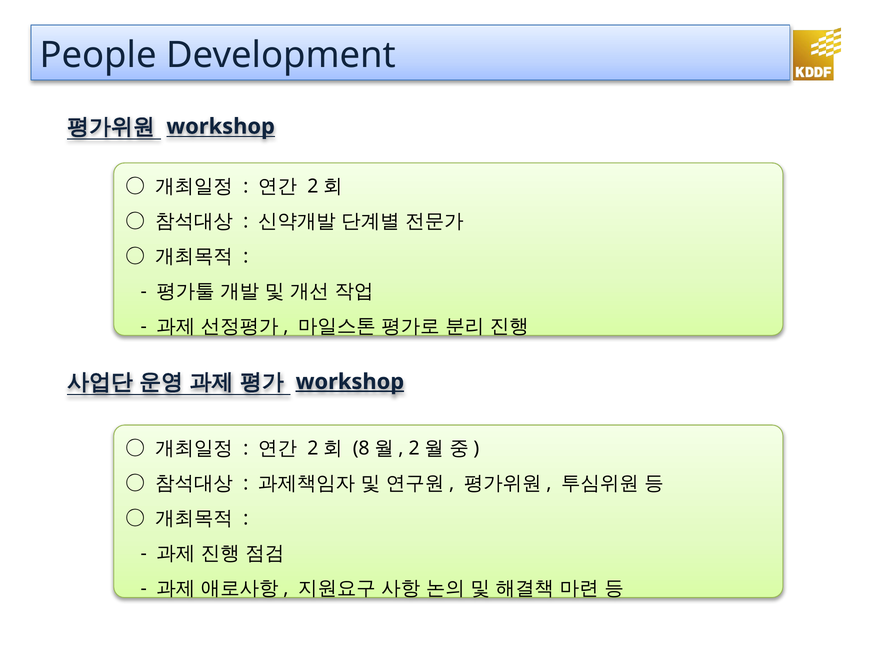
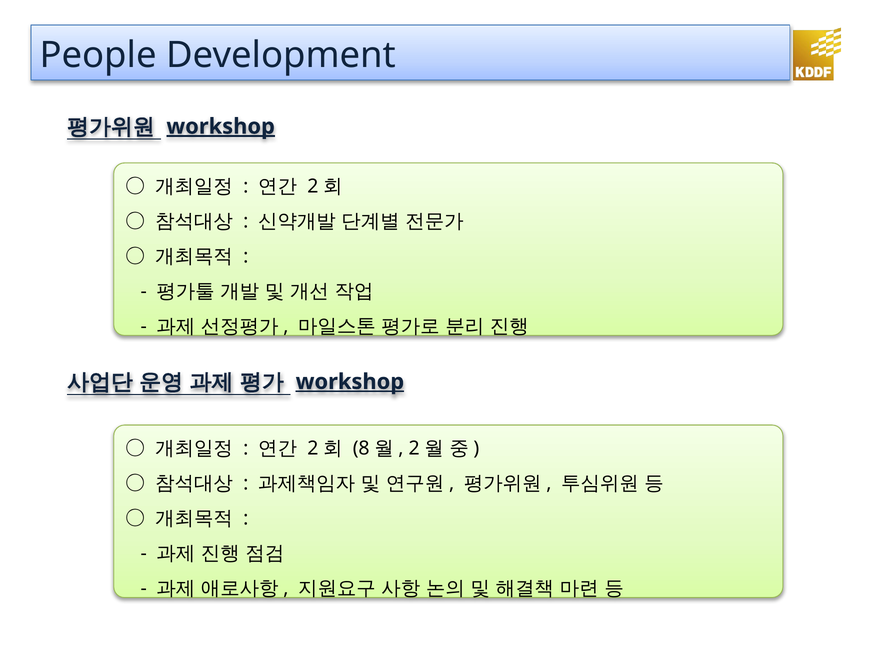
workshop at (221, 126) underline: none -> present
